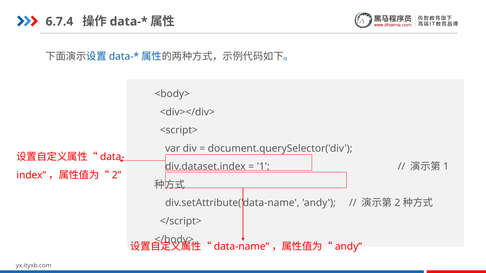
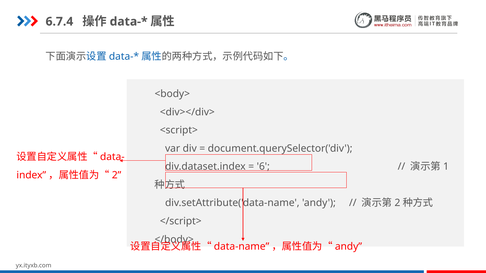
1 at (263, 167): 1 -> 6
